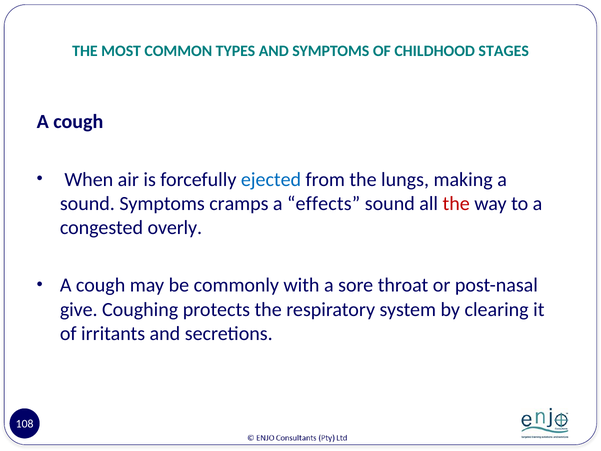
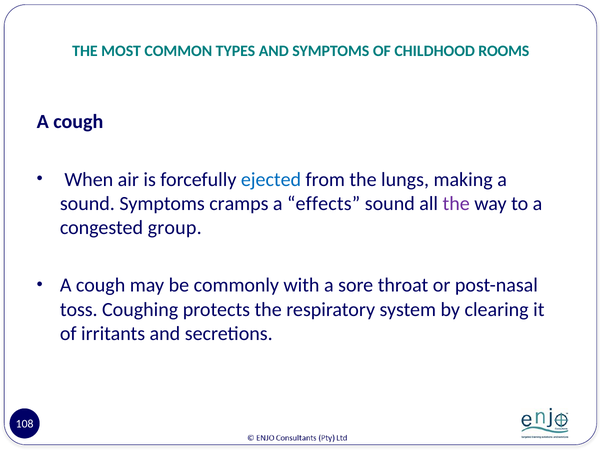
STAGES: STAGES -> ROOMS
the at (456, 203) colour: red -> purple
overly: overly -> group
give: give -> toss
